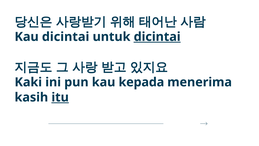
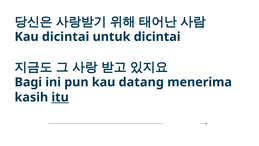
dicintai at (157, 37) underline: present -> none
Kaki: Kaki -> Bagi
kepada: kepada -> datang
